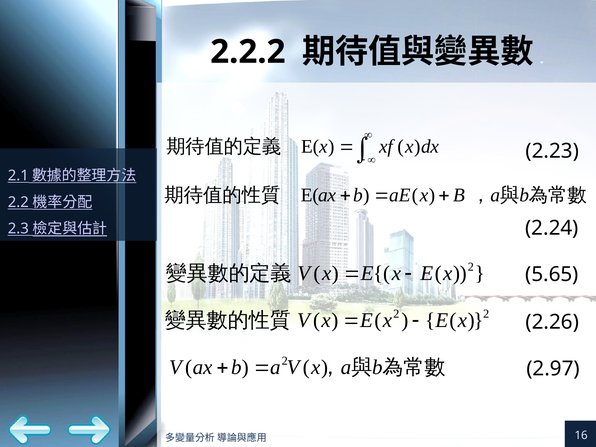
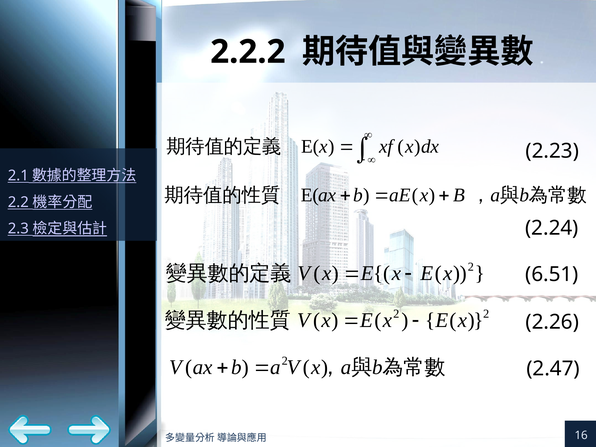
5.65: 5.65 -> 6.51
2.97: 2.97 -> 2.47
